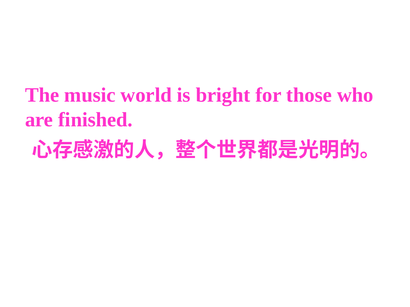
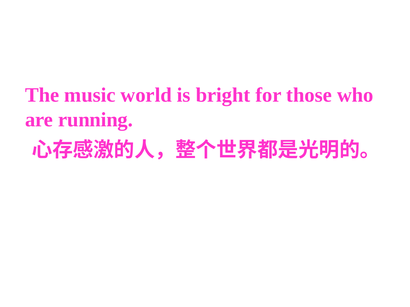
finished: finished -> running
